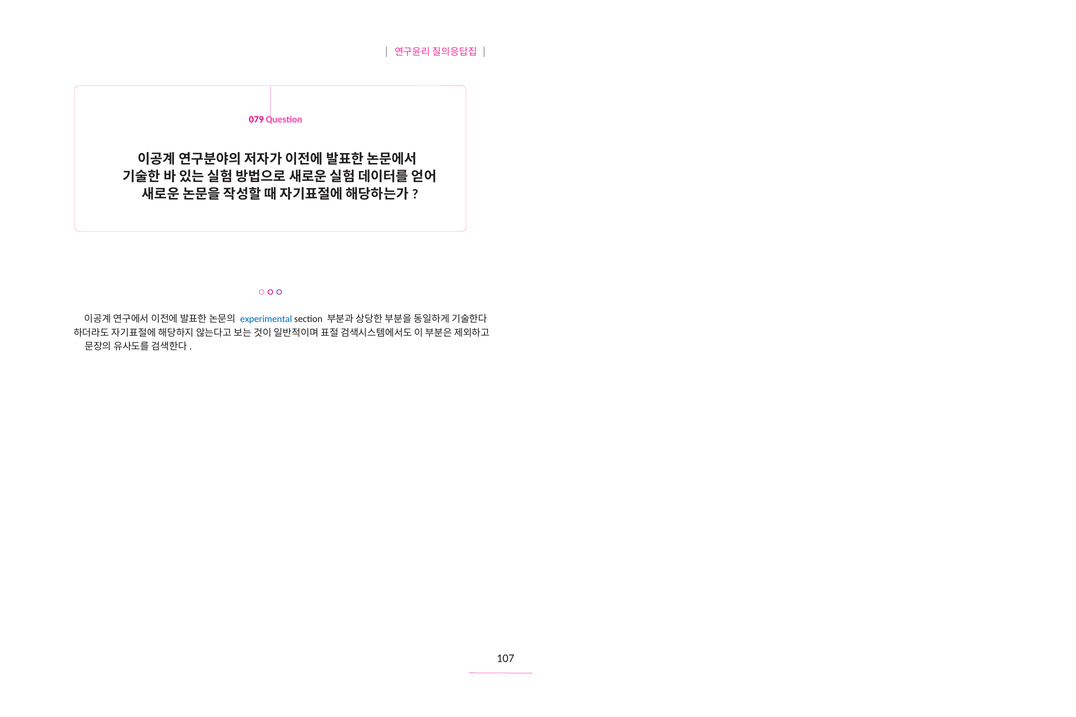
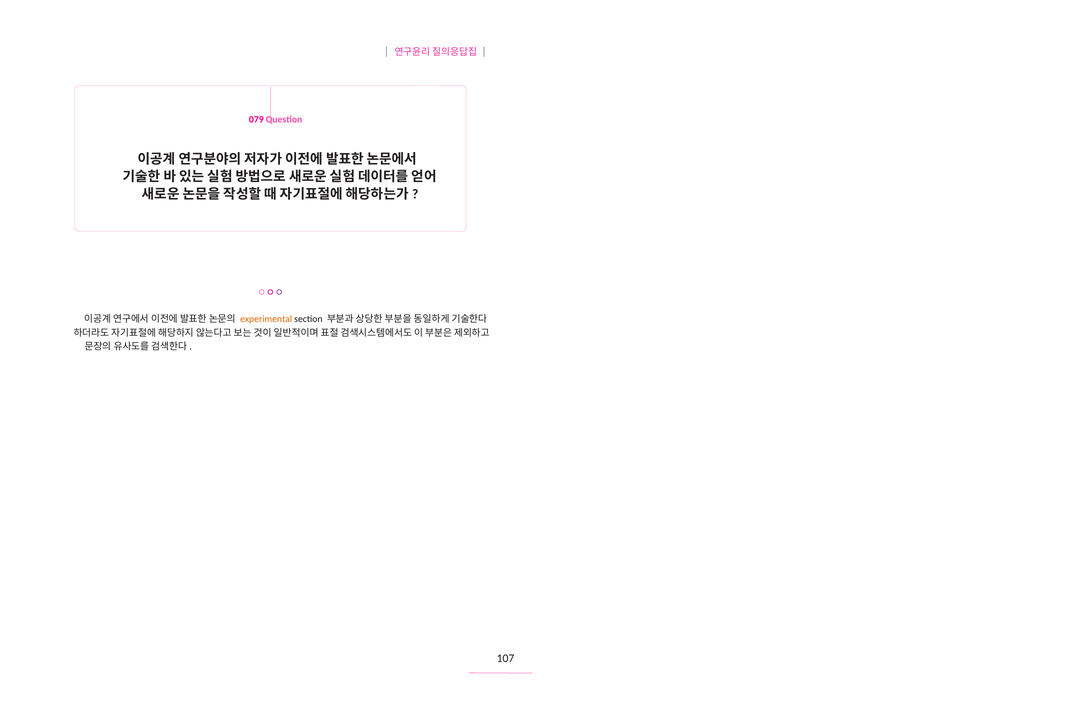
experimental colour: blue -> orange
